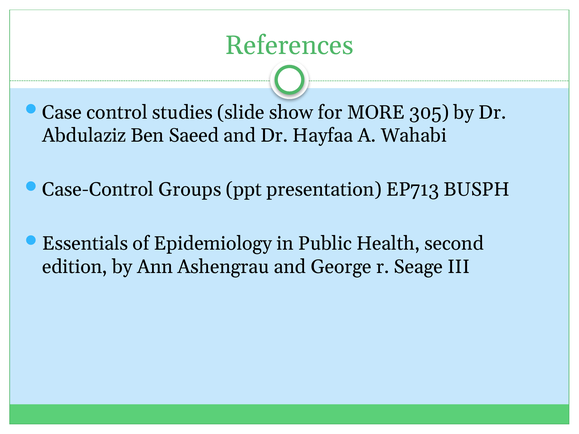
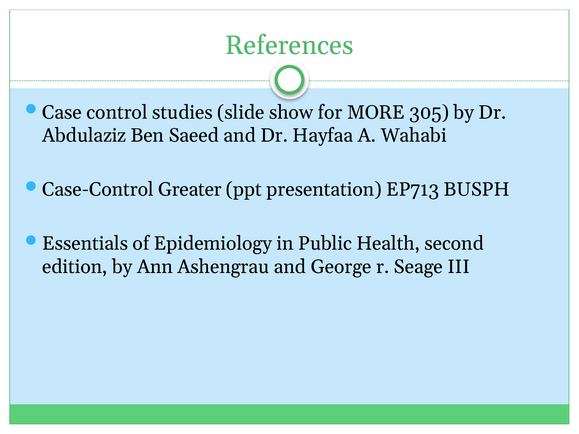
Groups: Groups -> Greater
